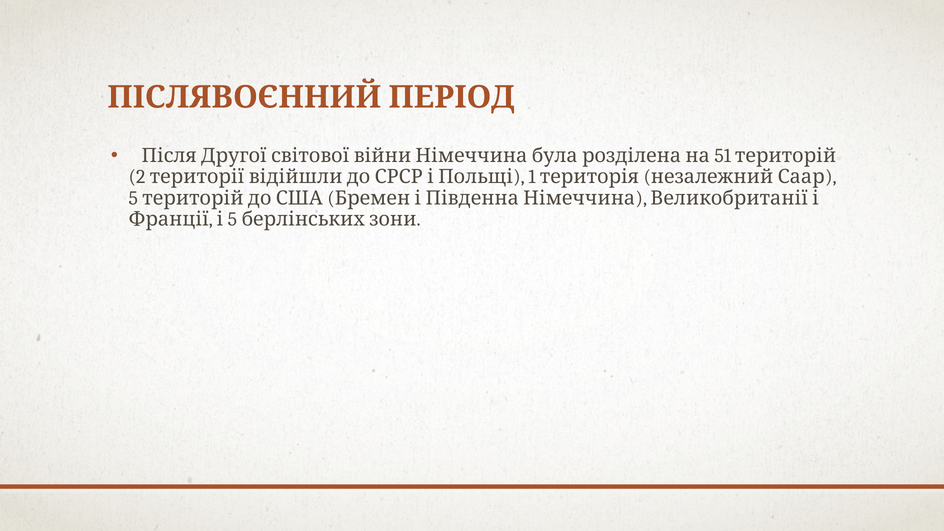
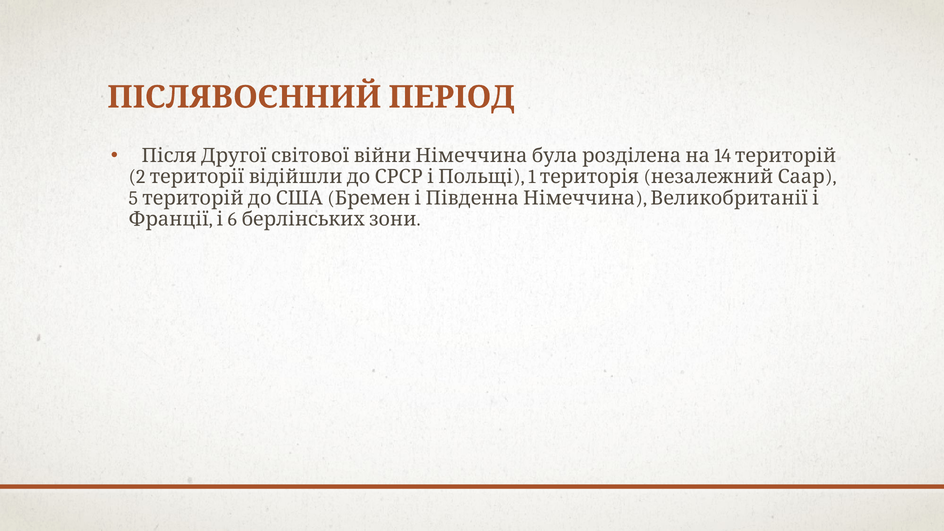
51: 51 -> 14
5 at (232, 219): 5 -> 6
